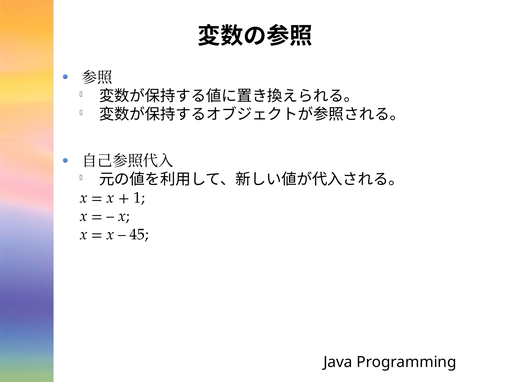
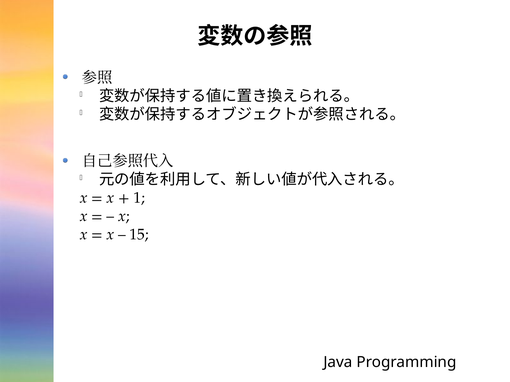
45: 45 -> 15
